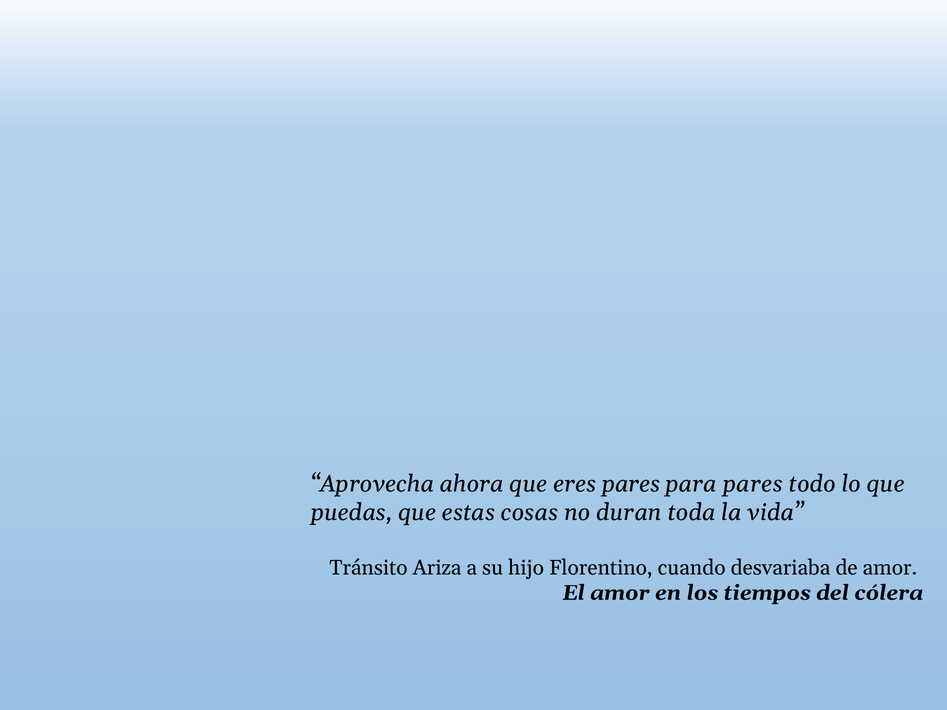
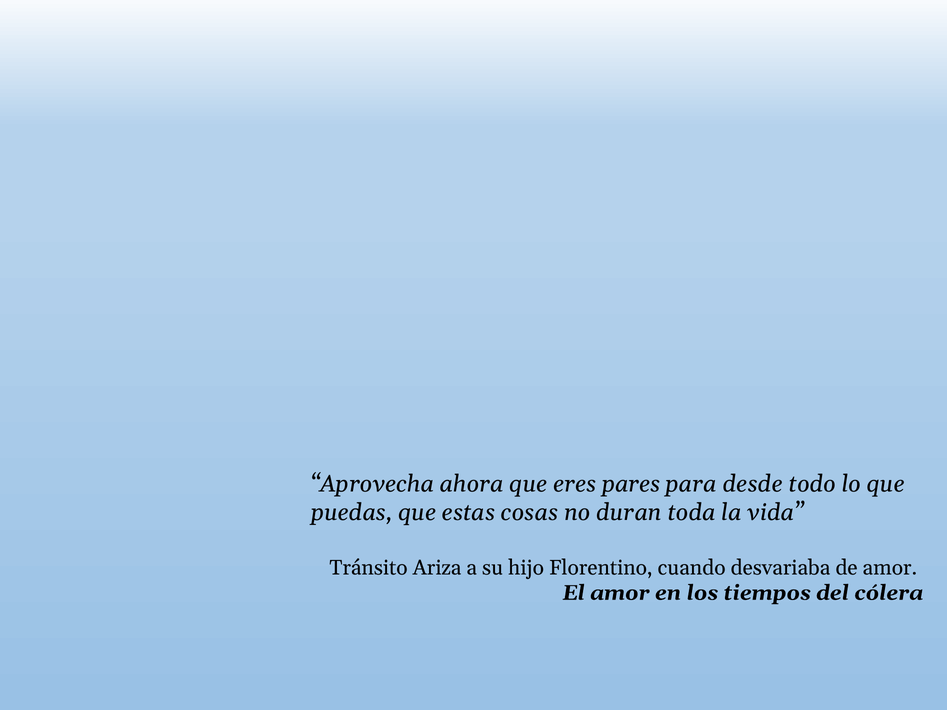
para pares: pares -> desde
